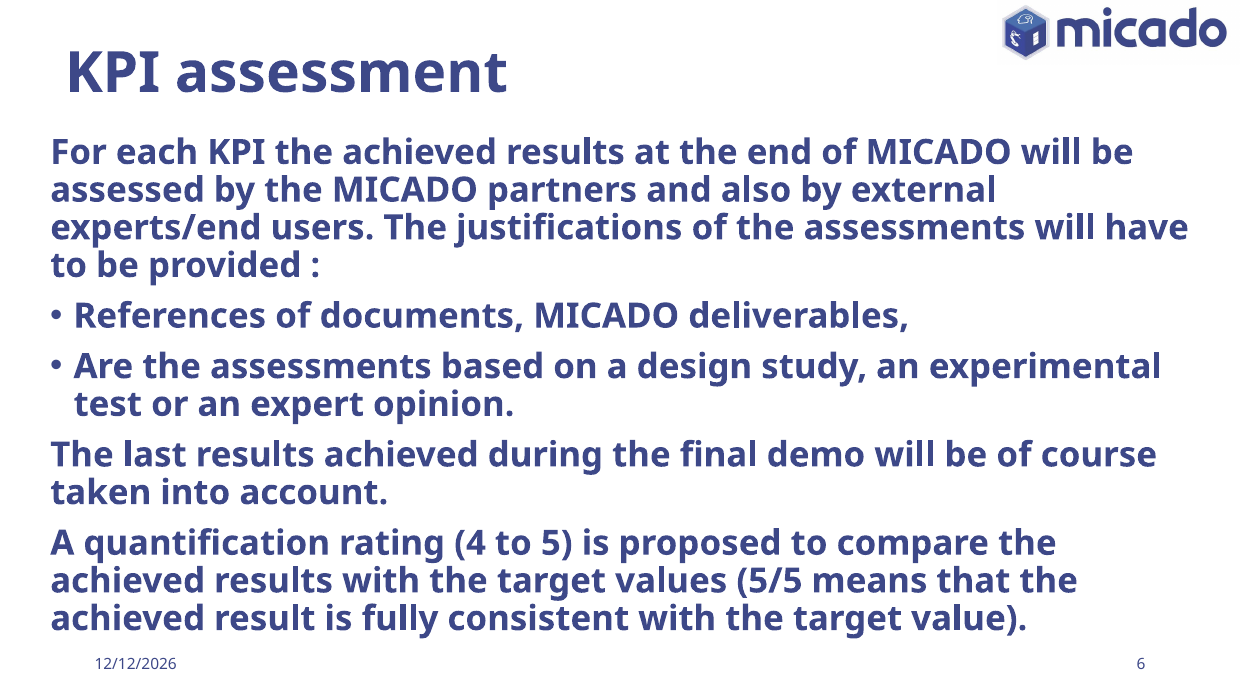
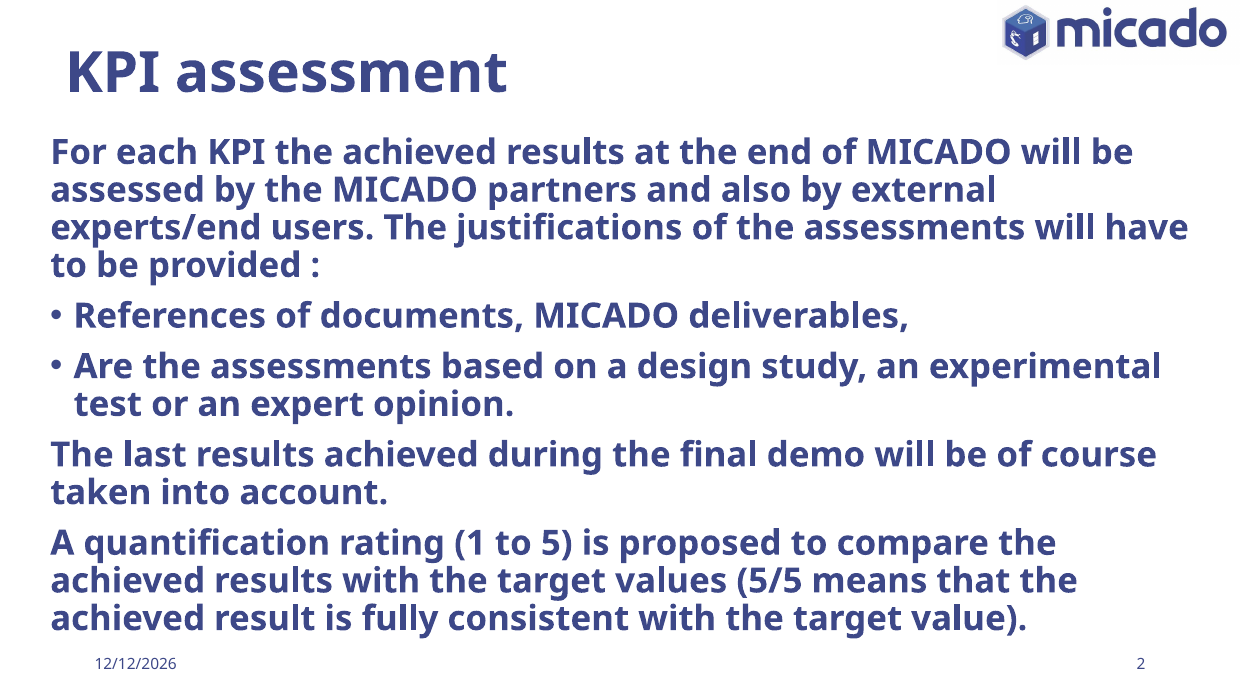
4: 4 -> 1
6: 6 -> 2
